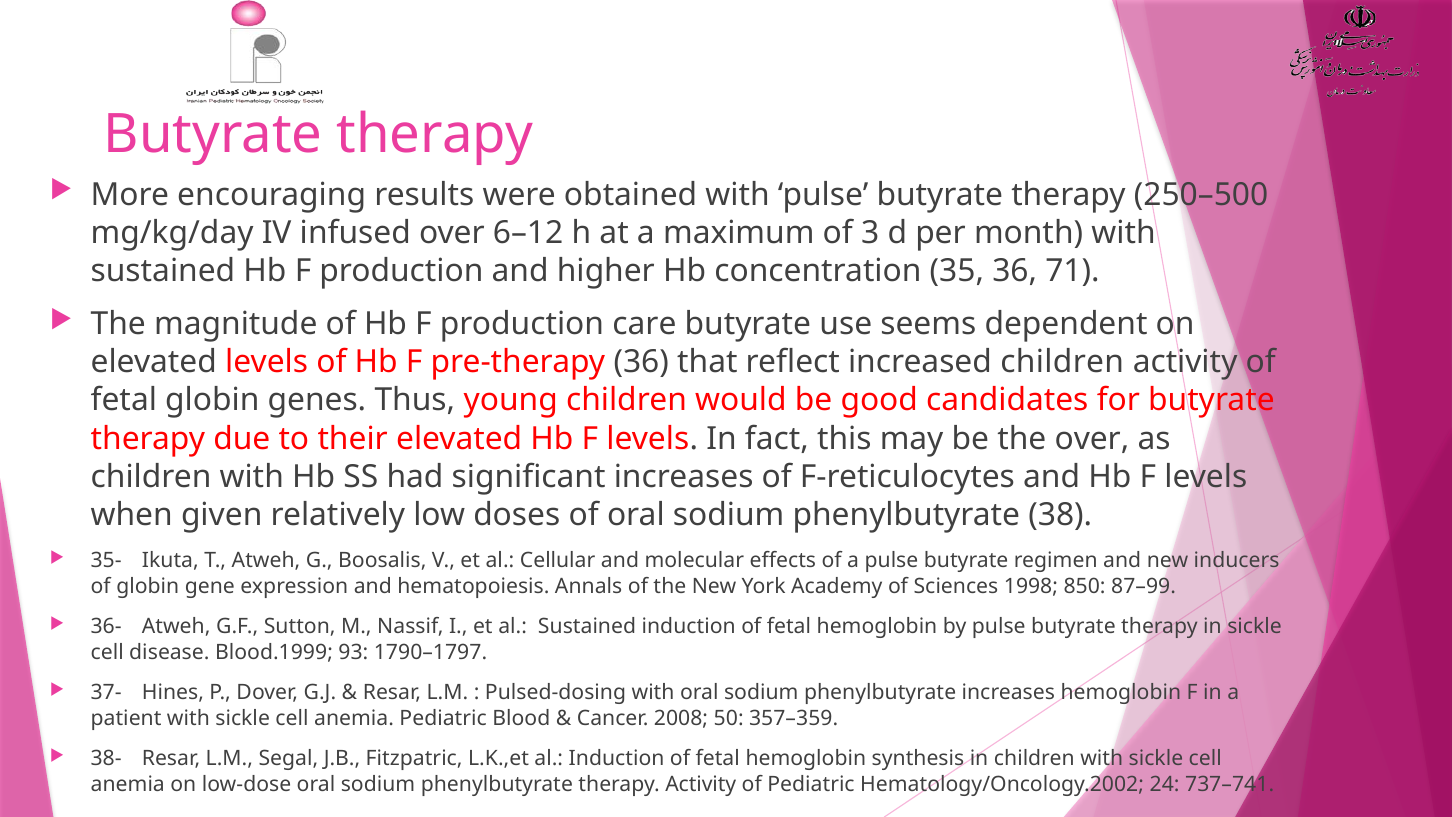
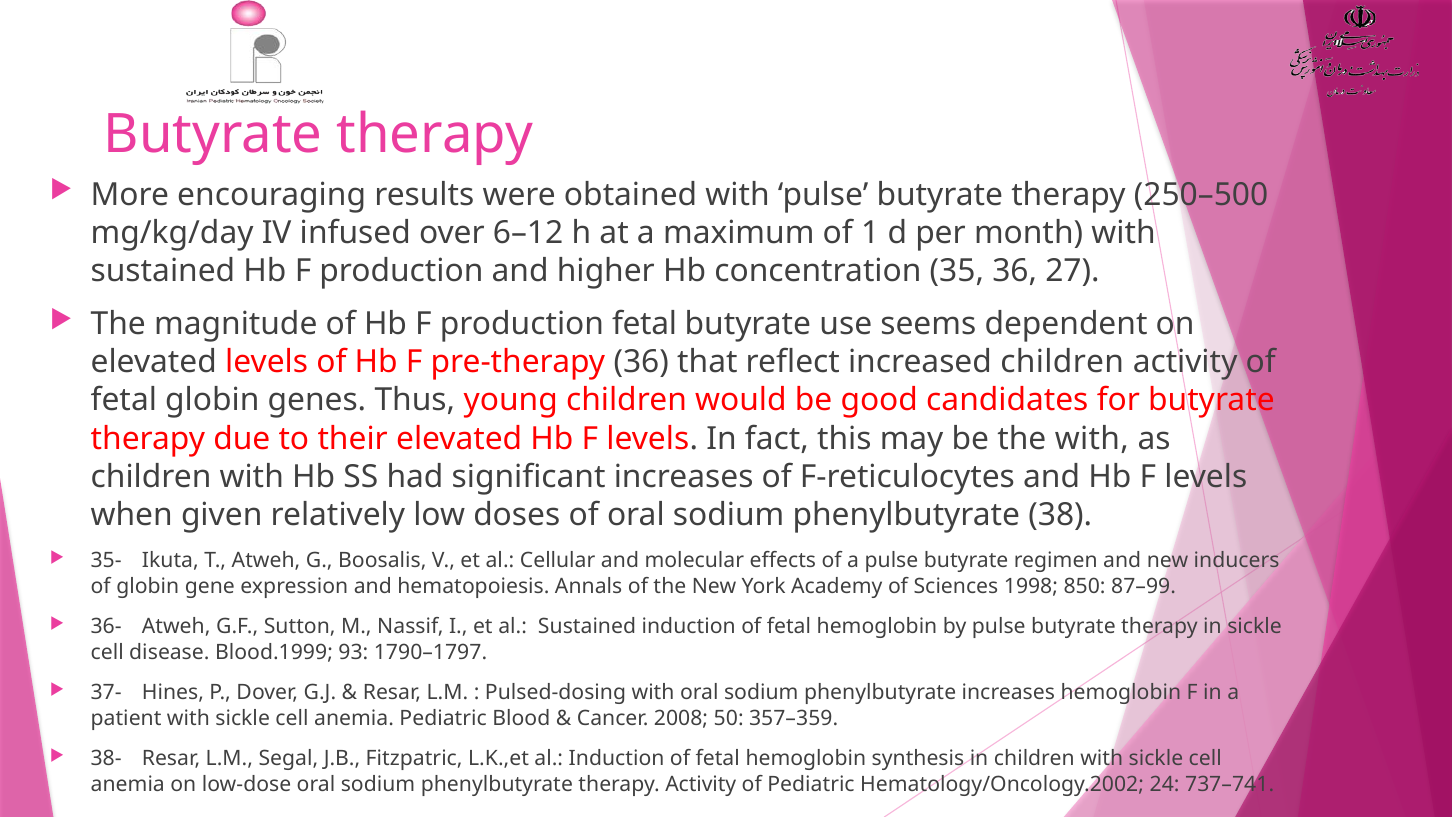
3: 3 -> 1
71: 71 -> 27
production care: care -> fetal
the over: over -> with
